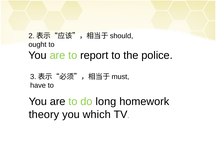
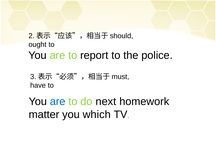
are at (58, 102) colour: black -> blue
long: long -> next
theory: theory -> matter
